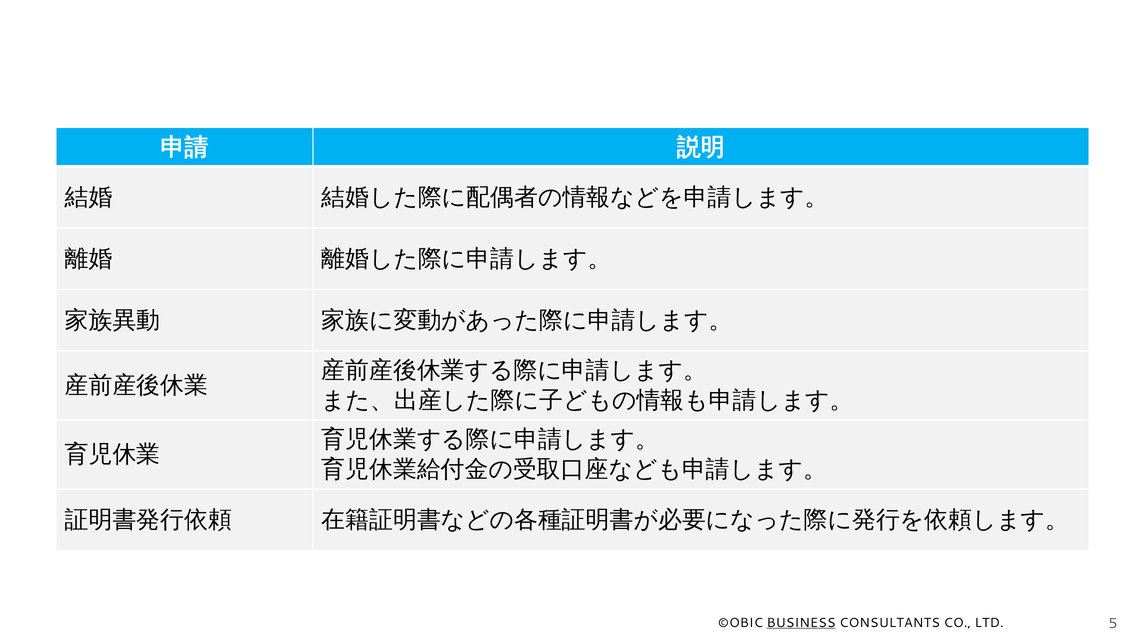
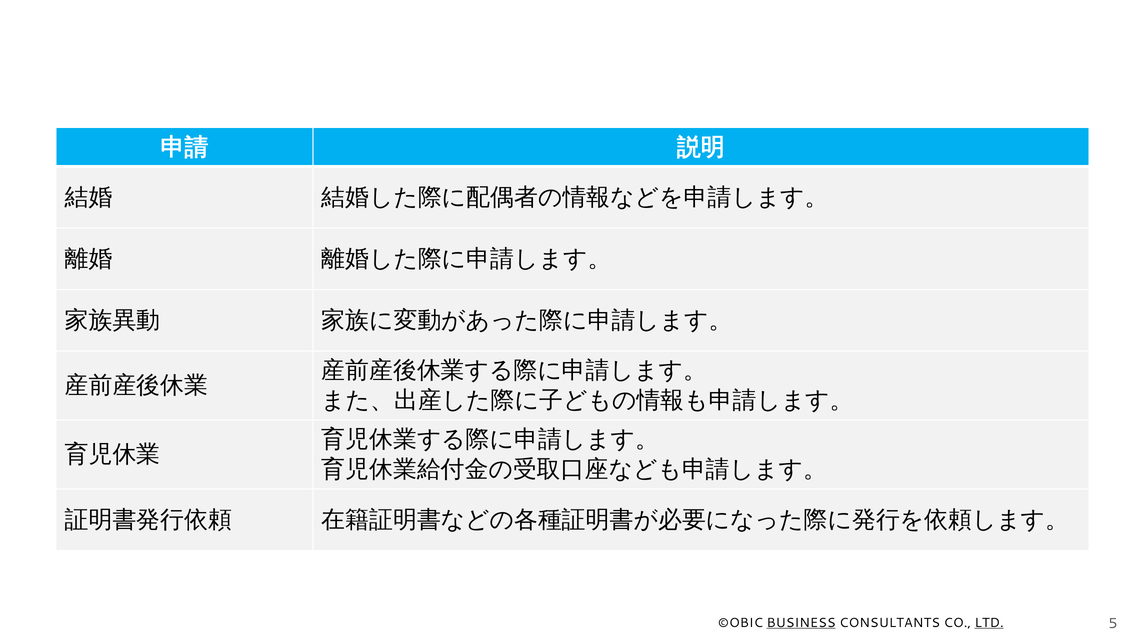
LTD underline: none -> present
